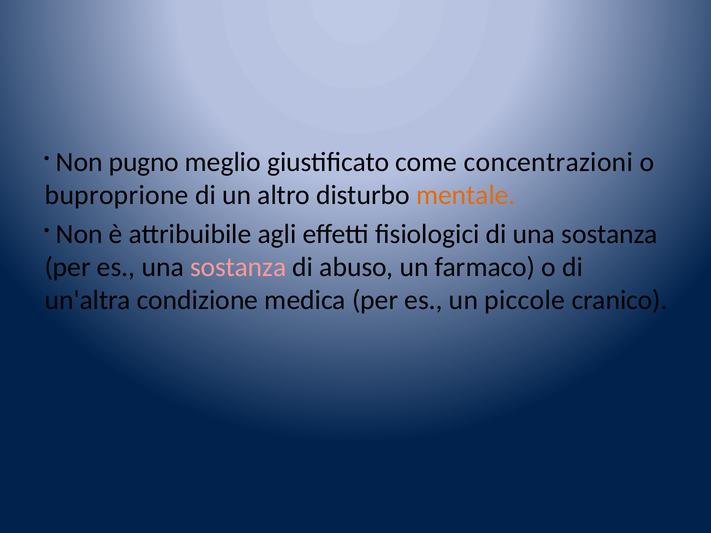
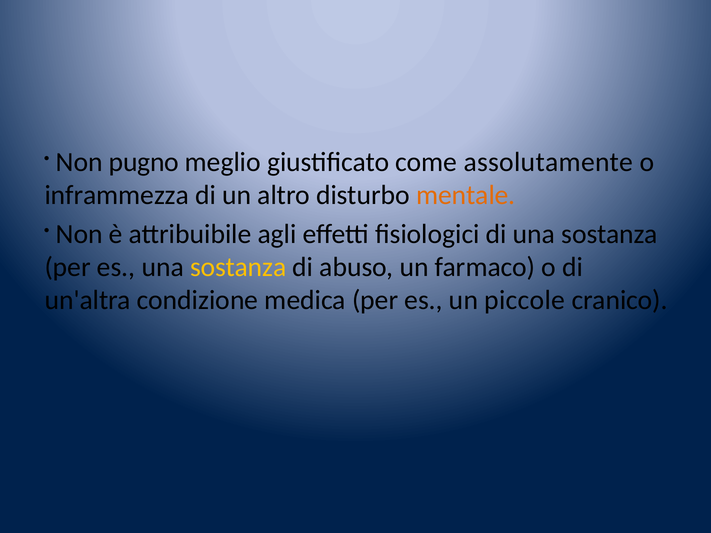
concentrazioni: concentrazioni -> assolutamente
buproprione: buproprione -> inframmezza
sostanza at (238, 267) colour: pink -> yellow
